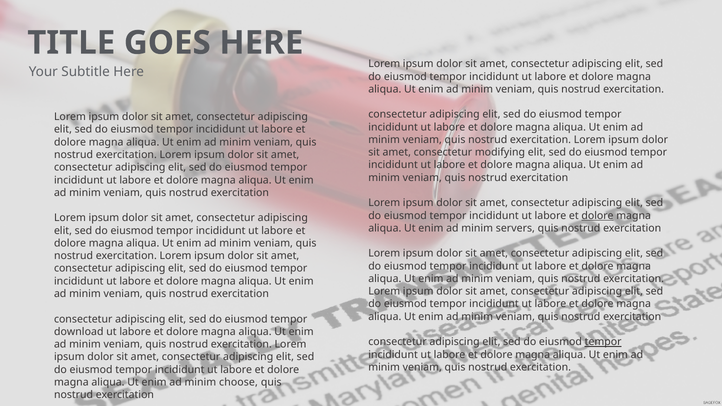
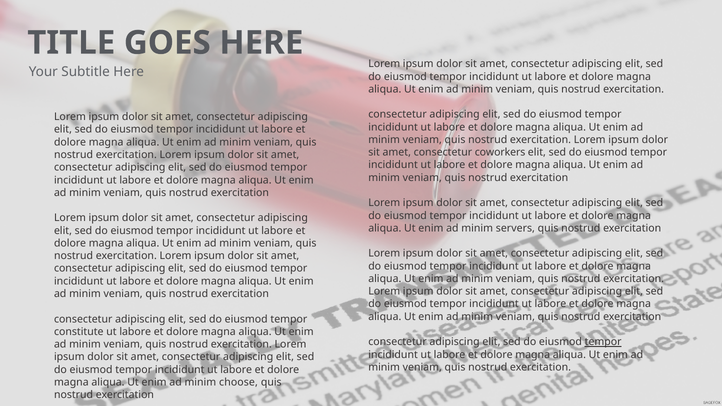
modifying: modifying -> coworkers
dolore at (598, 216) underline: present -> none
download: download -> constitute
